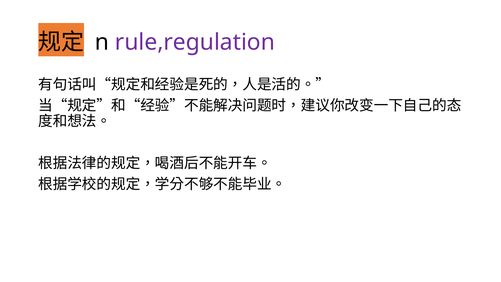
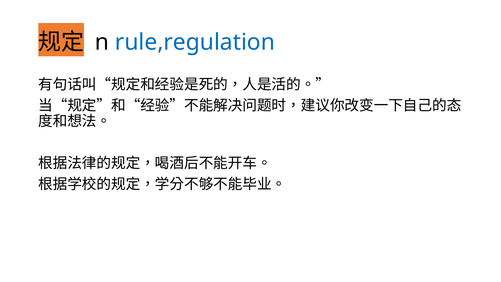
rule,regulation colour: purple -> blue
